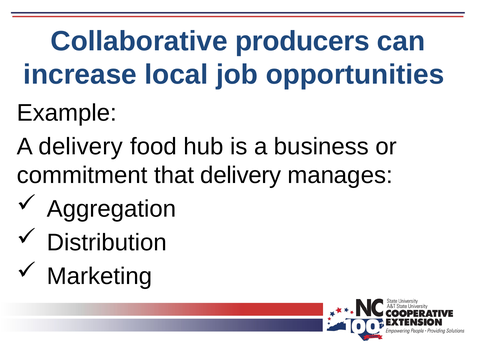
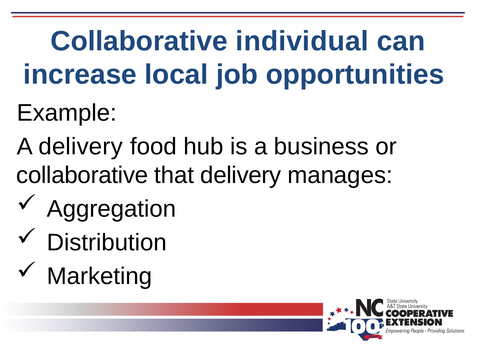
producers: producers -> individual
commitment at (82, 175): commitment -> collaborative
